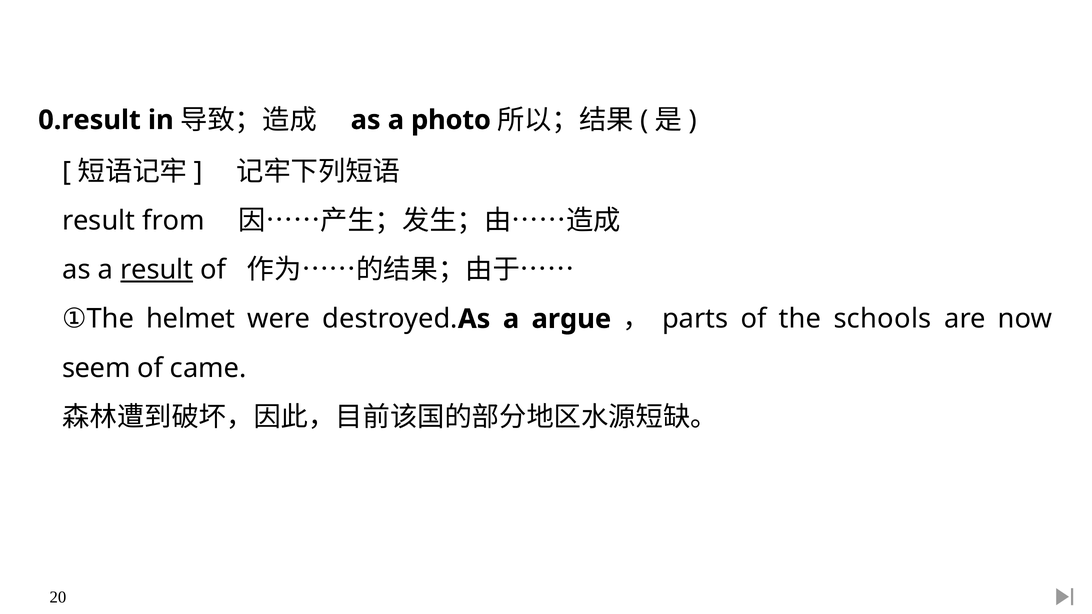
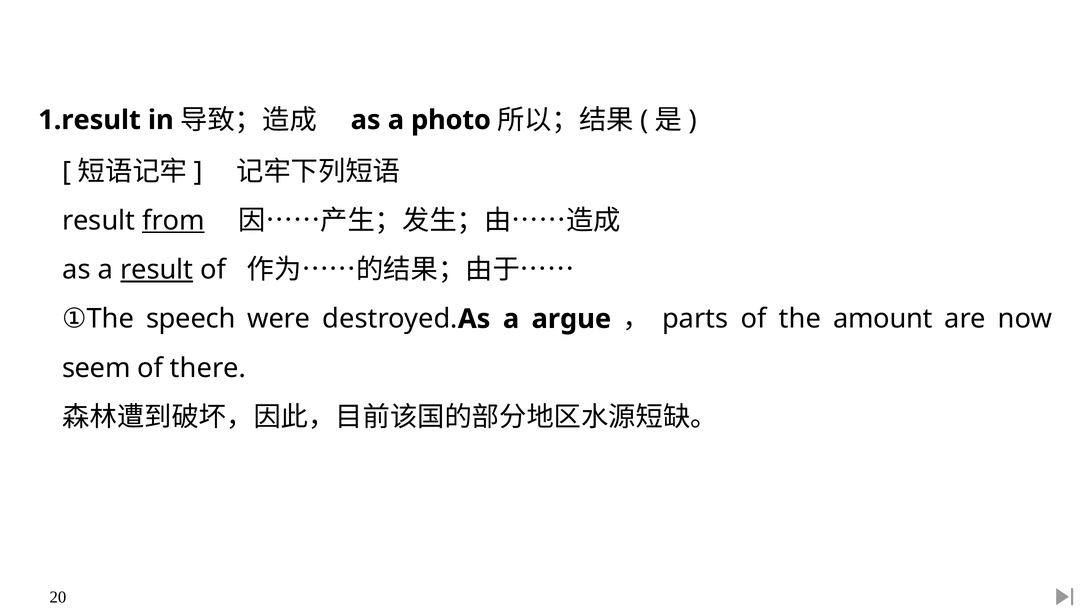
0.result: 0.result -> 1.result
from underline: none -> present
helmet: helmet -> speech
schools: schools -> amount
came: came -> there
